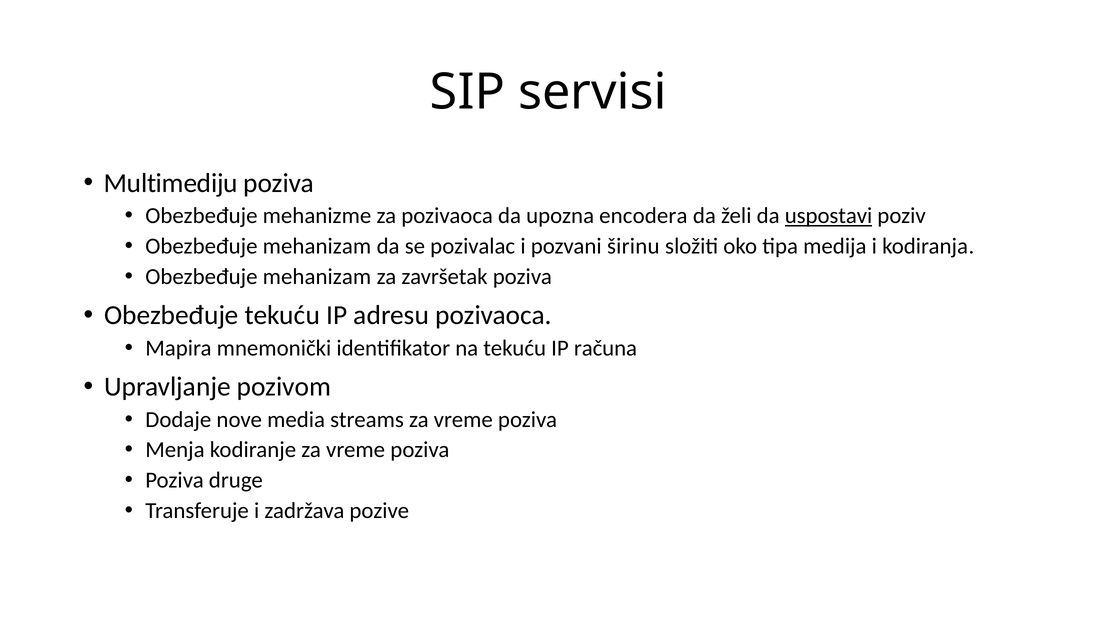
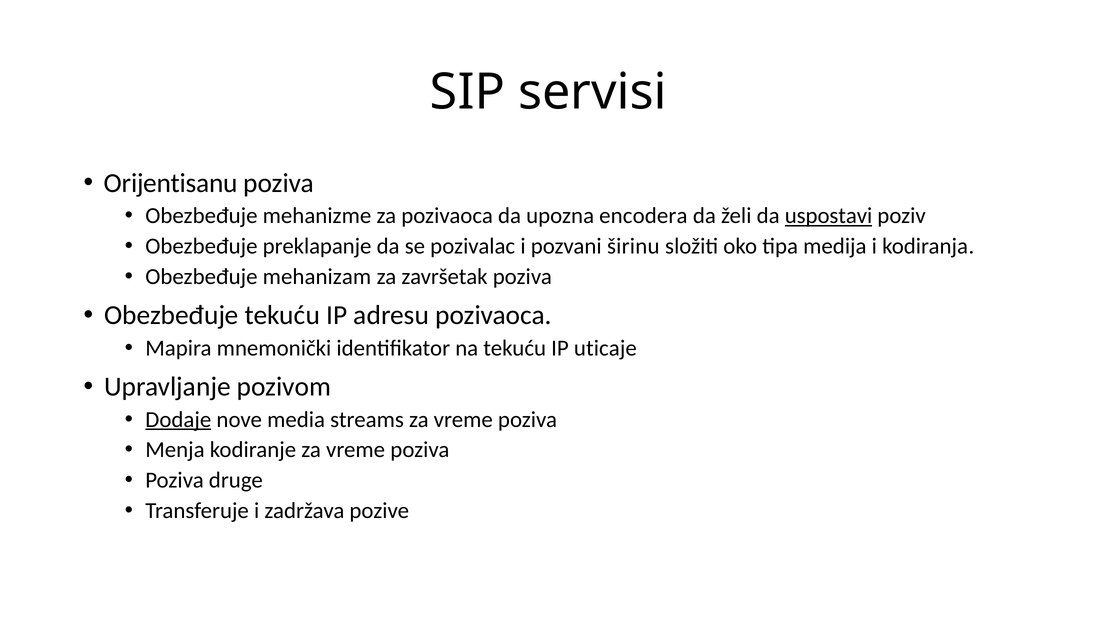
Multimediju: Multimediju -> Orijentisanu
mehanizam at (317, 246): mehanizam -> preklapanje
računa: računa -> uticaje
Dodaje underline: none -> present
